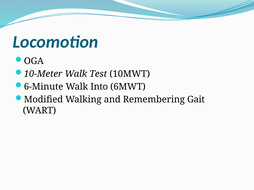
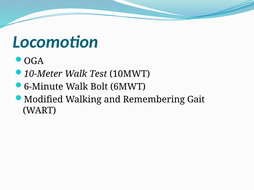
Into: Into -> Bolt
